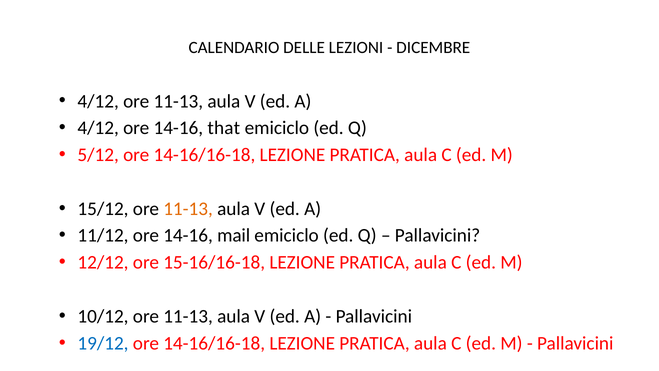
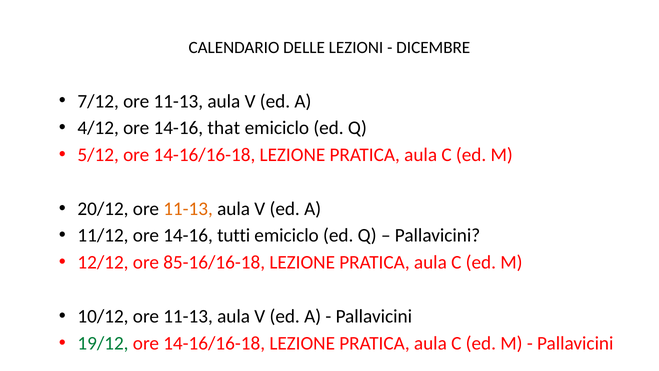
4/12 at (98, 101): 4/12 -> 7/12
15/12: 15/12 -> 20/12
mail: mail -> tutti
15-16/16-18: 15-16/16-18 -> 85-16/16-18
19/12 colour: blue -> green
